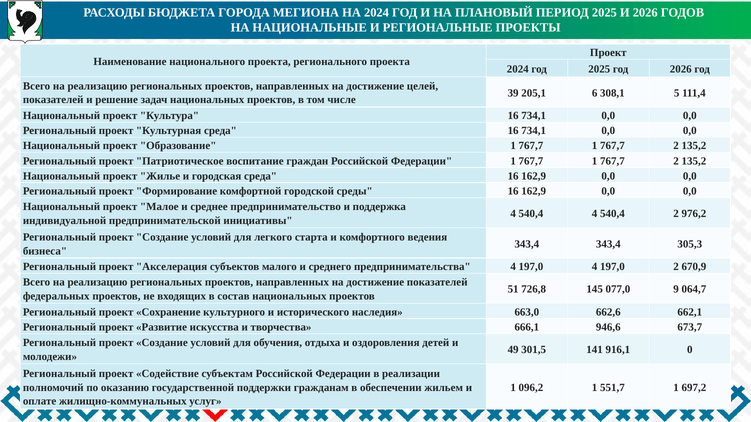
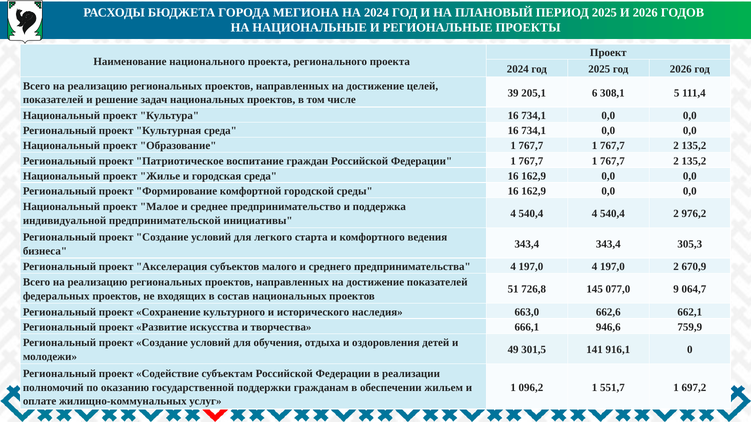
673,7: 673,7 -> 759,9
